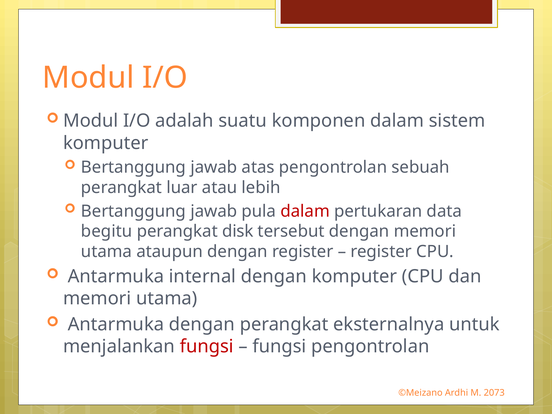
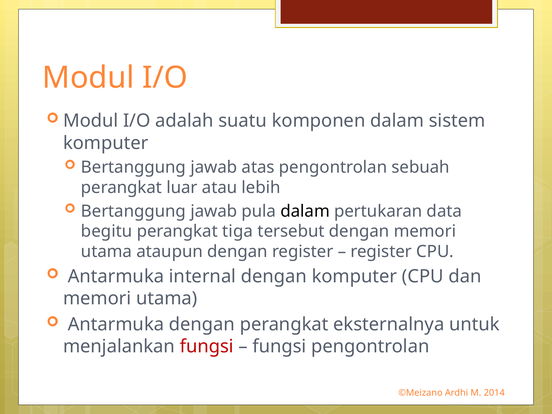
dalam at (305, 211) colour: red -> black
disk: disk -> tiga
2073: 2073 -> 2014
